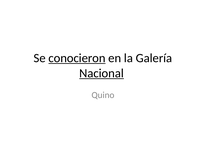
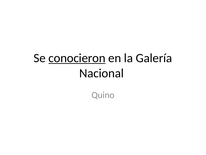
Nacional underline: present -> none
